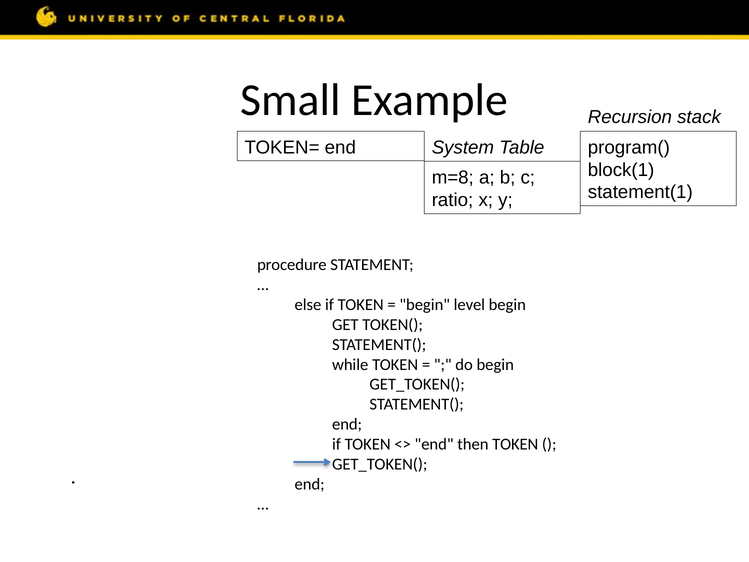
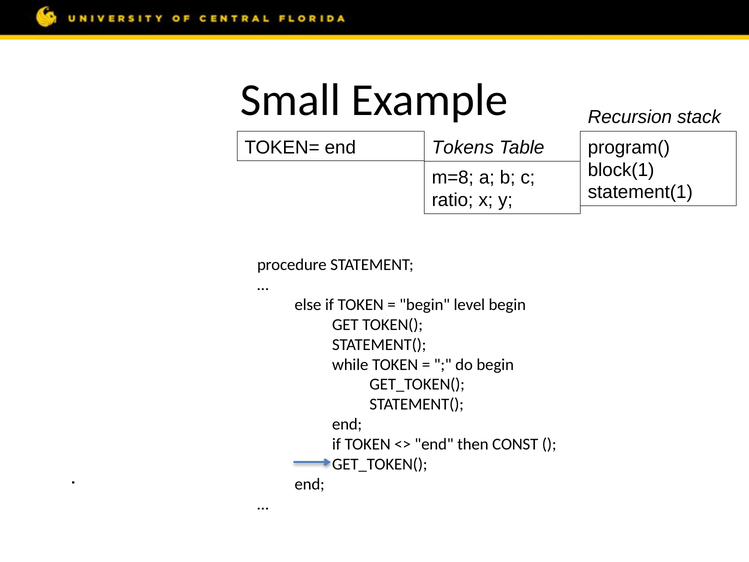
System: System -> Tokens
then TOKEN: TOKEN -> CONST
